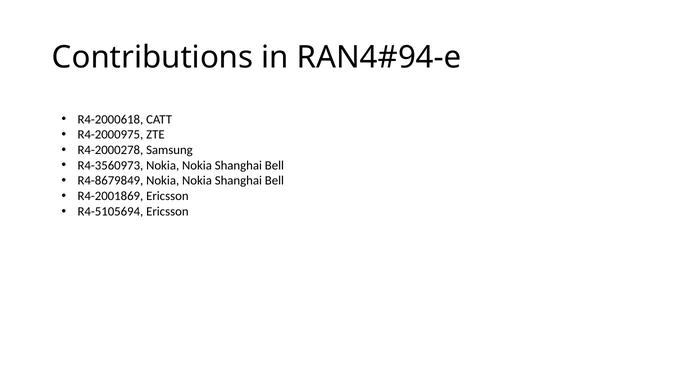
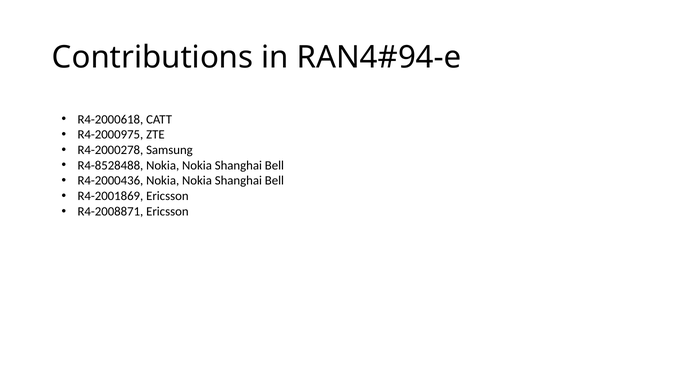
R4-3560973: R4-3560973 -> R4-8528488
R4-8679849: R4-8679849 -> R4-2000436
R4-5105694: R4-5105694 -> R4-2008871
